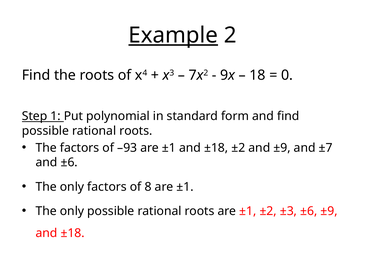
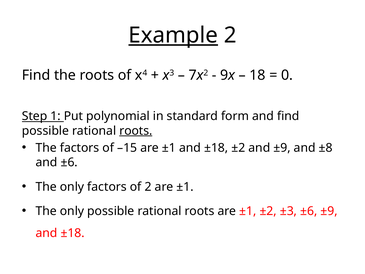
roots at (136, 131) underline: none -> present
–93: –93 -> –15
±7: ±7 -> ±8
of 8: 8 -> 2
